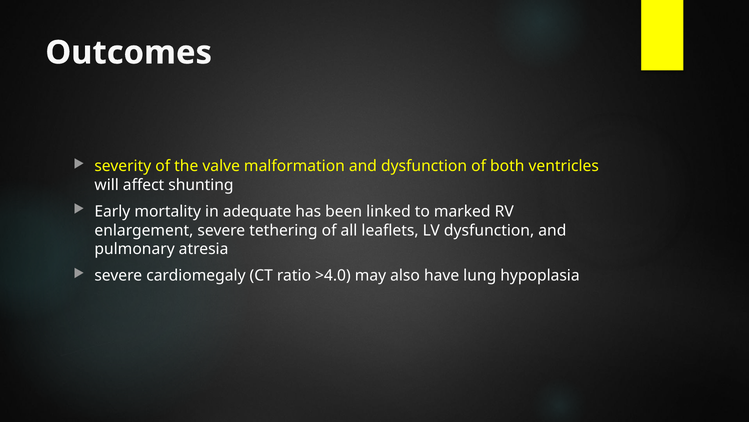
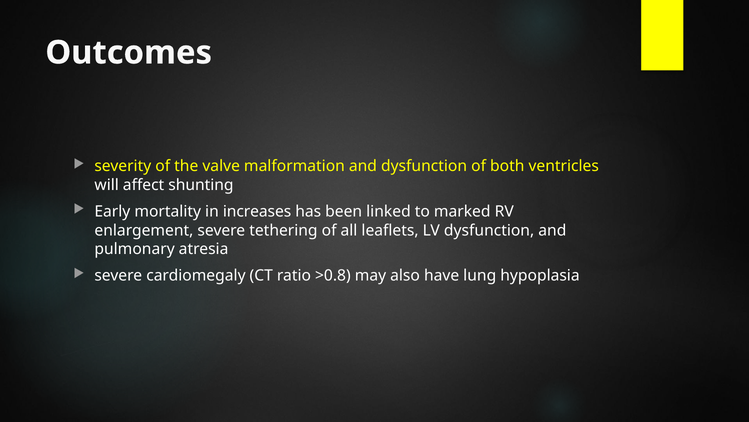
adequate: adequate -> increases
>4.0: >4.0 -> >0.8
